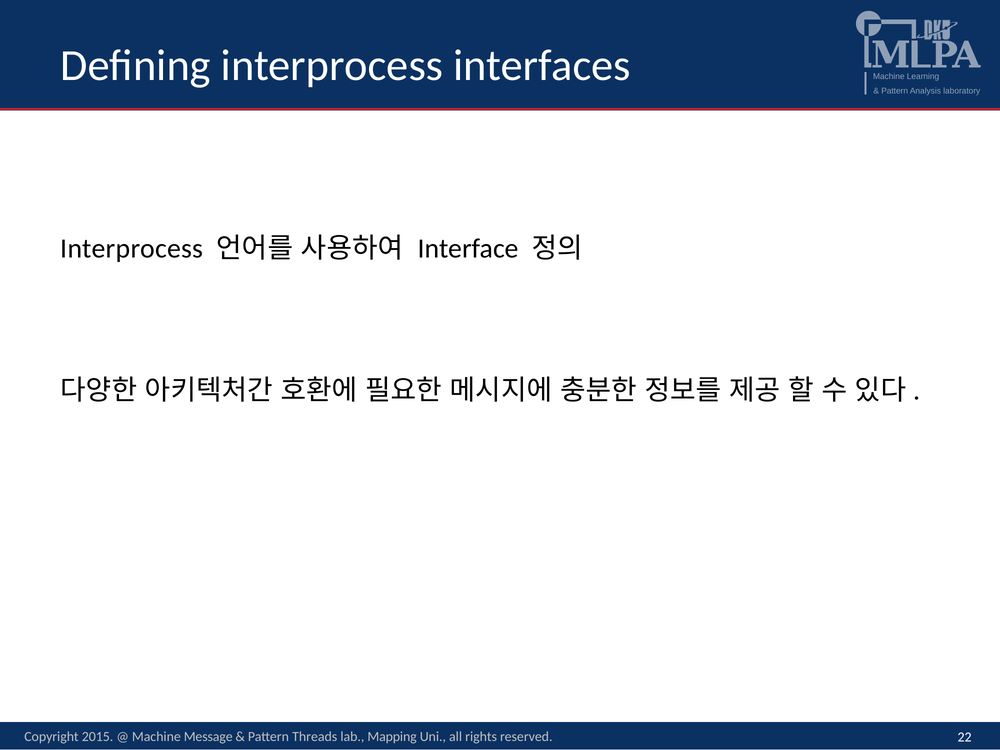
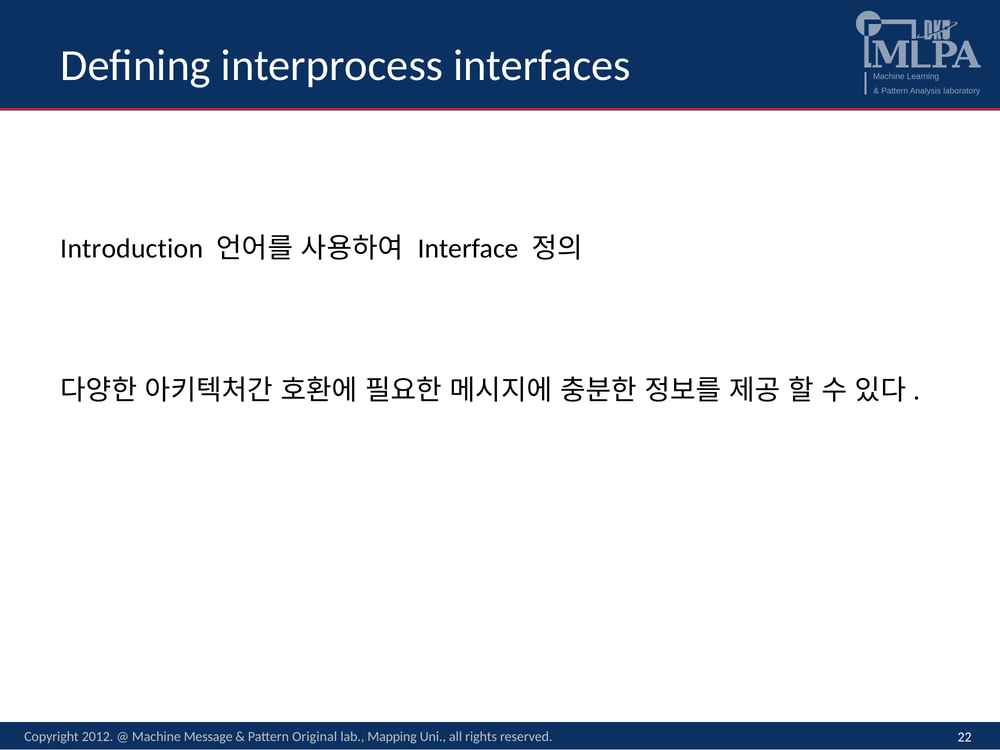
Interprocess at (132, 249): Interprocess -> Introduction
2015: 2015 -> 2012
Threads: Threads -> Original
